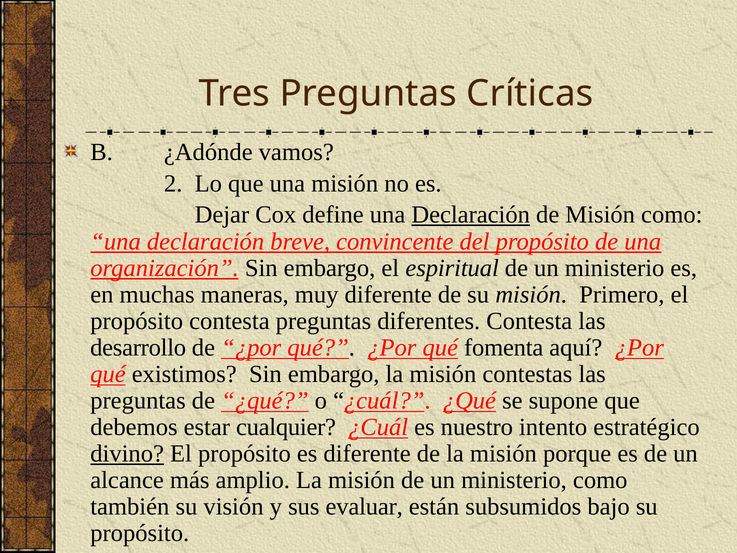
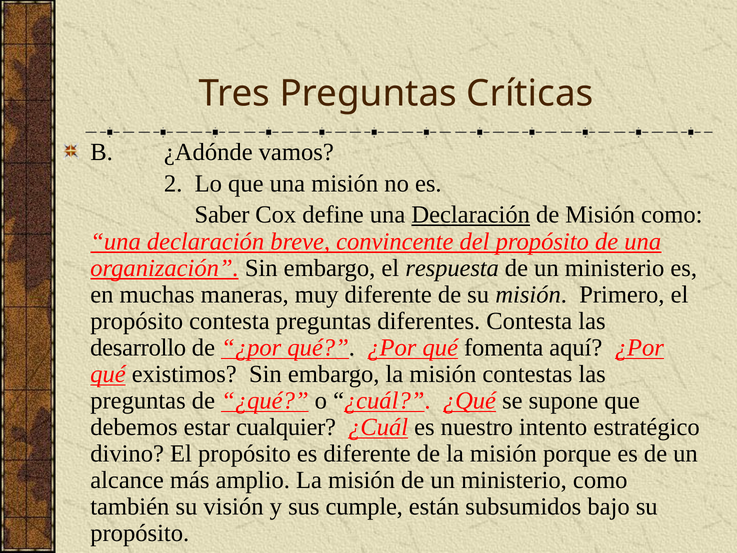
Dejar: Dejar -> Saber
espiritual: espiritual -> respuesta
divino underline: present -> none
evaluar: evaluar -> cumple
